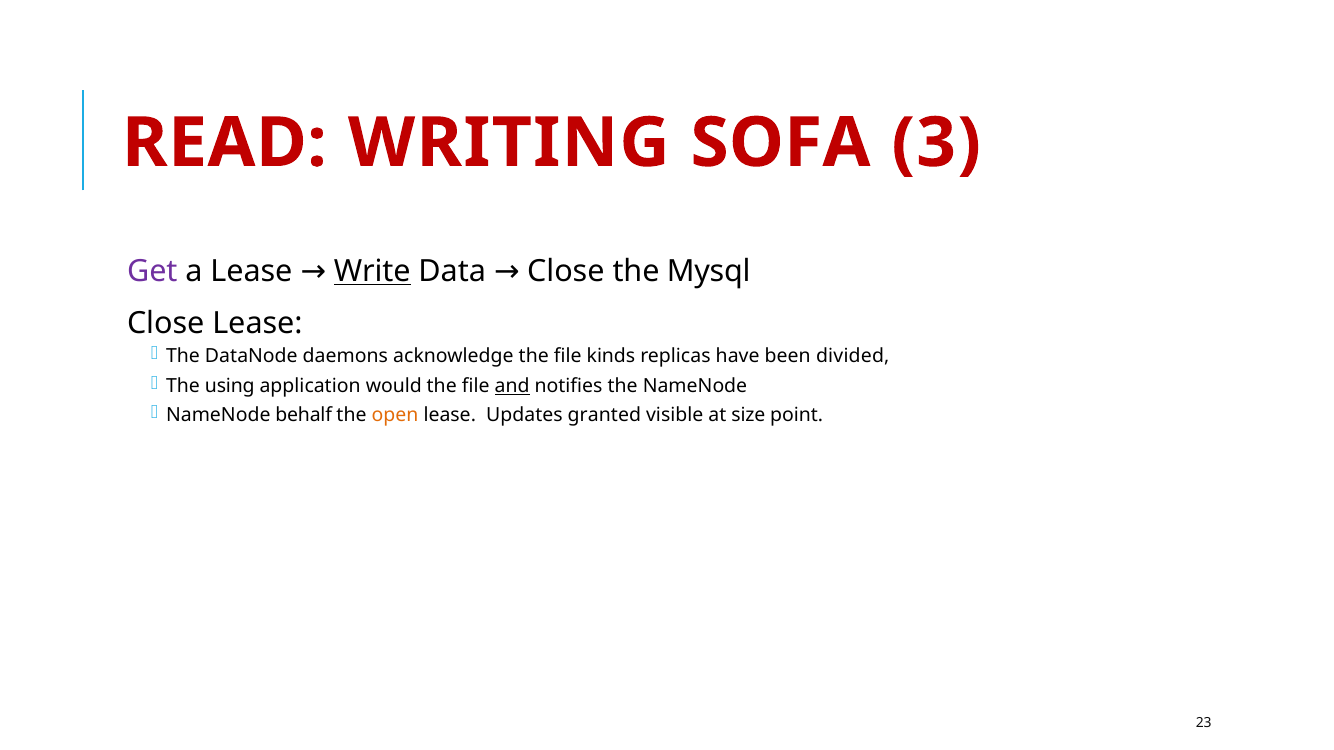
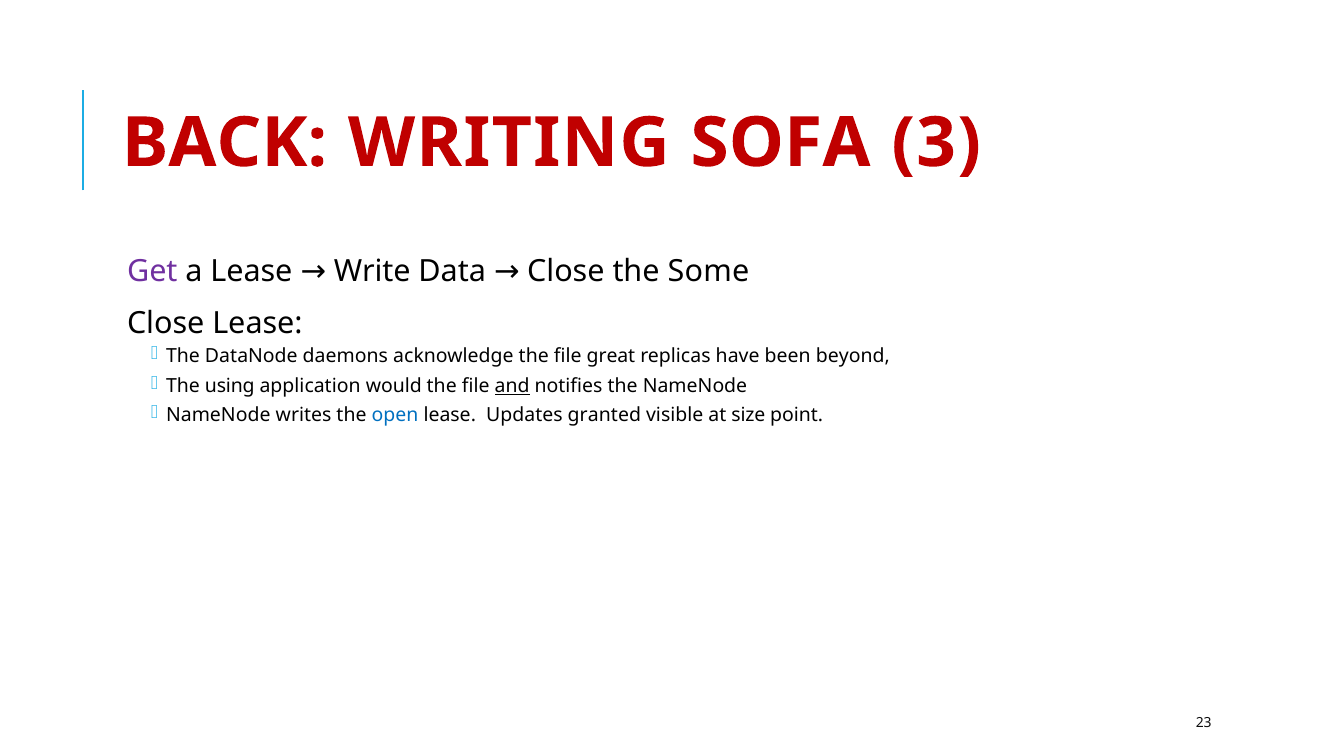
READ: READ -> BACK
Write underline: present -> none
Mysql: Mysql -> Some
kinds: kinds -> great
divided: divided -> beyond
behalf: behalf -> writes
open colour: orange -> blue
